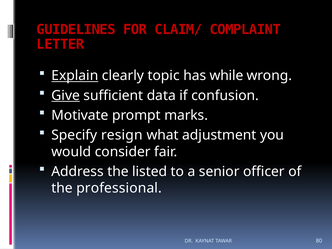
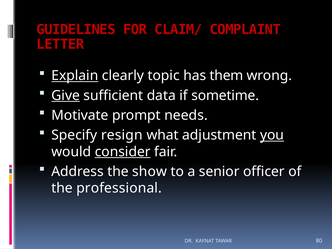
while: while -> them
confusion: confusion -> sometime
marks: marks -> needs
you underline: none -> present
consider underline: none -> present
listed: listed -> show
